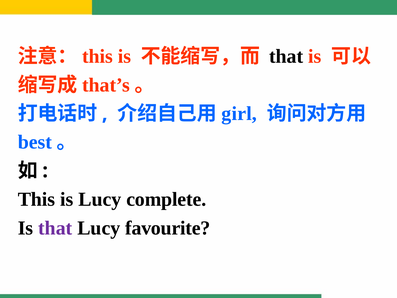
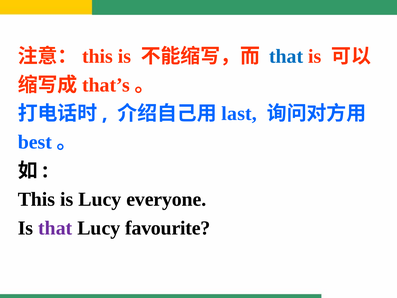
that at (286, 56) colour: black -> blue
girl: girl -> last
complete: complete -> everyone
